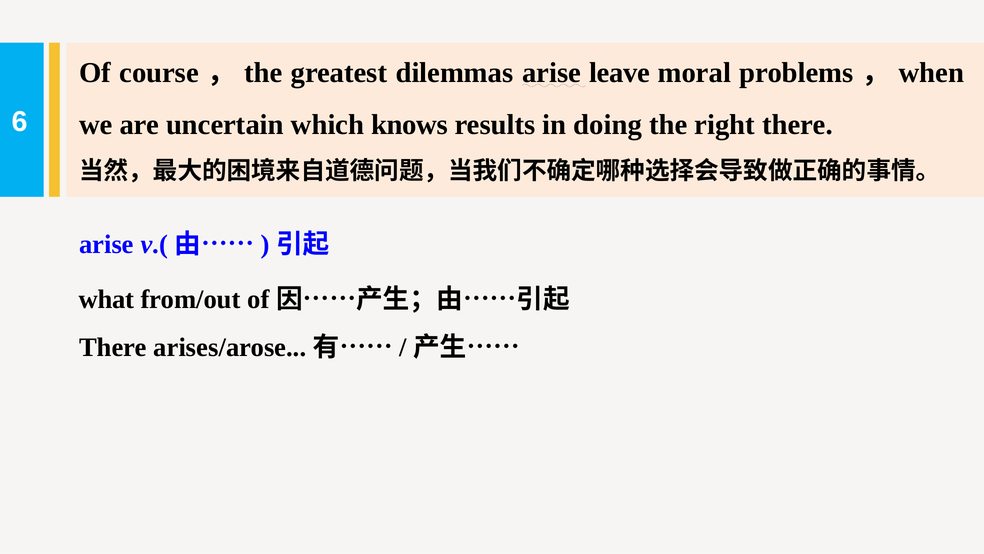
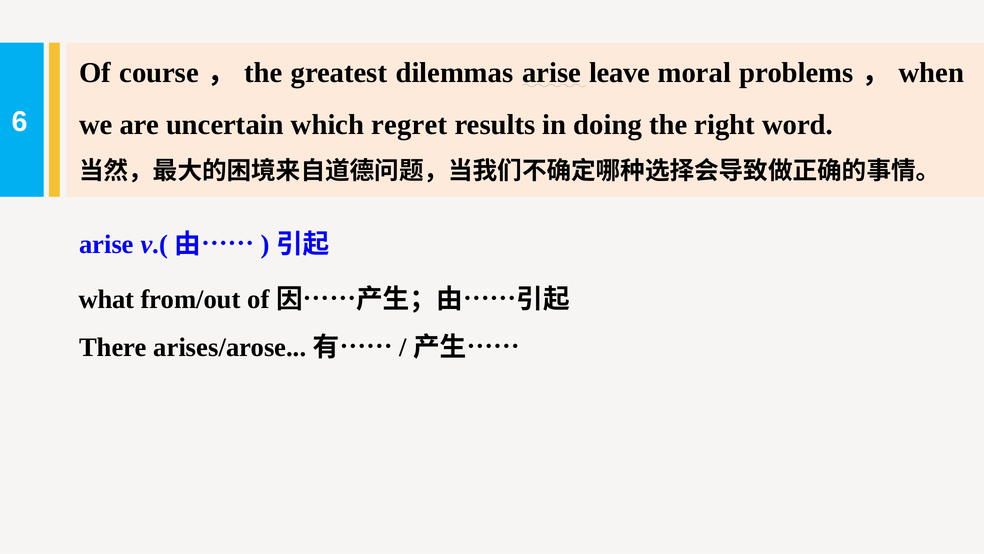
knows: knows -> regret
right there: there -> word
